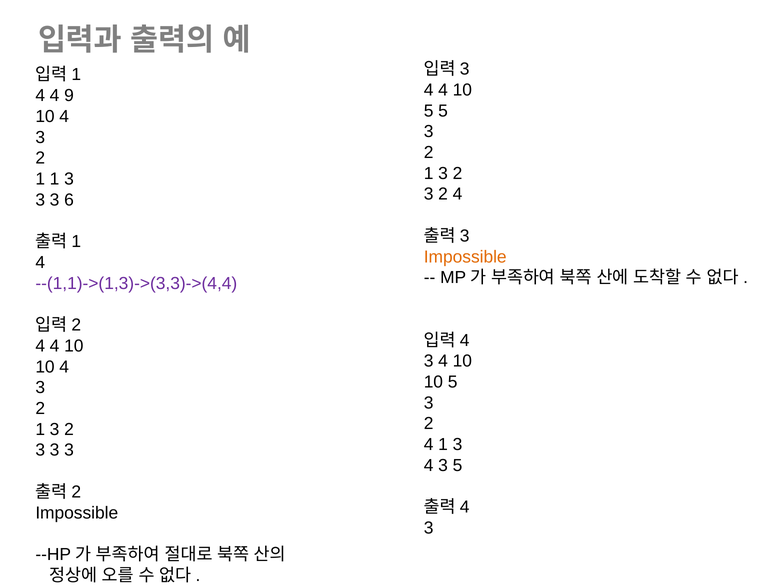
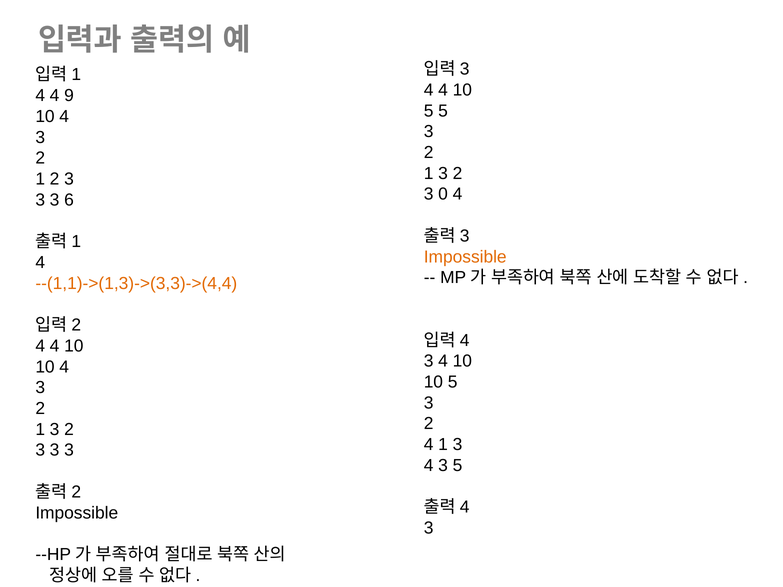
1 1: 1 -> 2
2 at (443, 194): 2 -> 0
--(1,1)->(1,3)->(3,3)->(4,4 colour: purple -> orange
